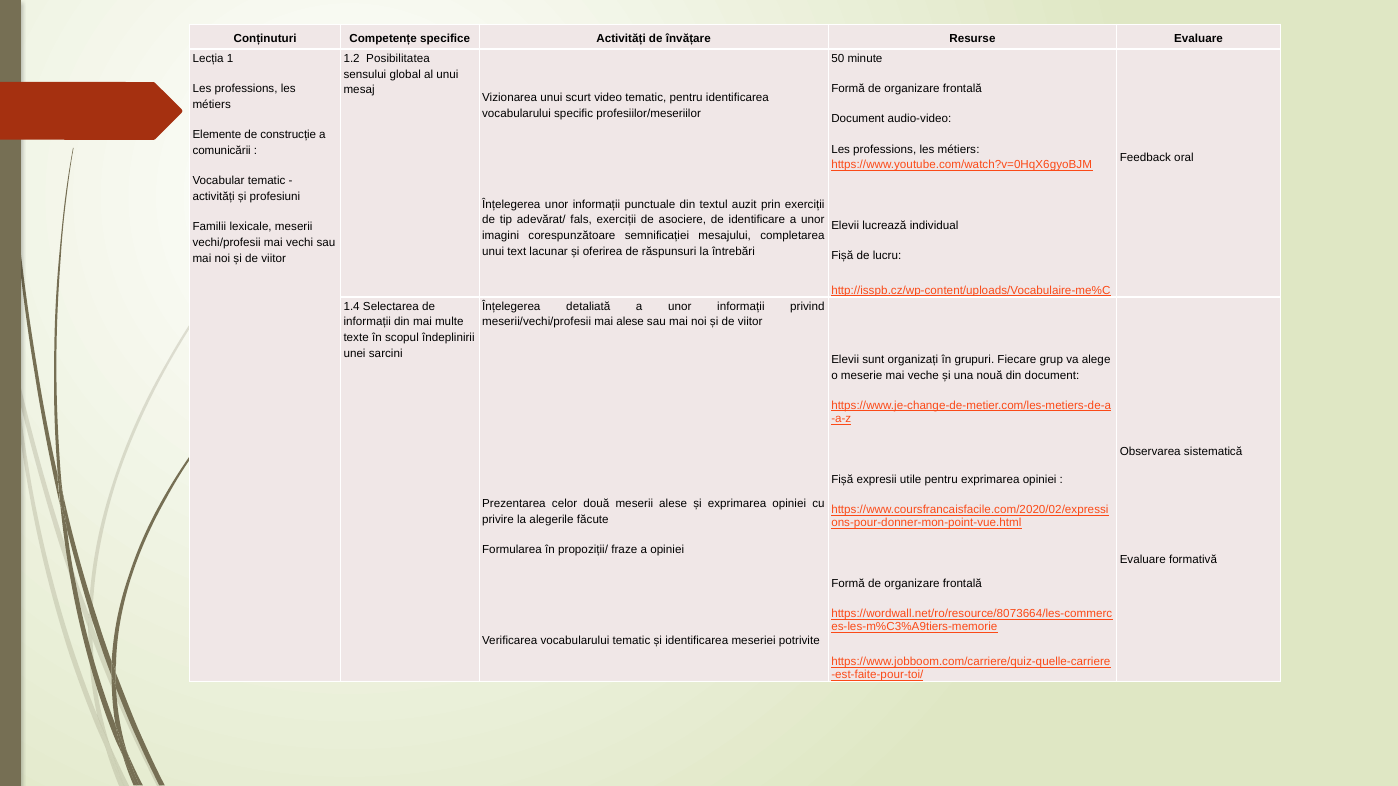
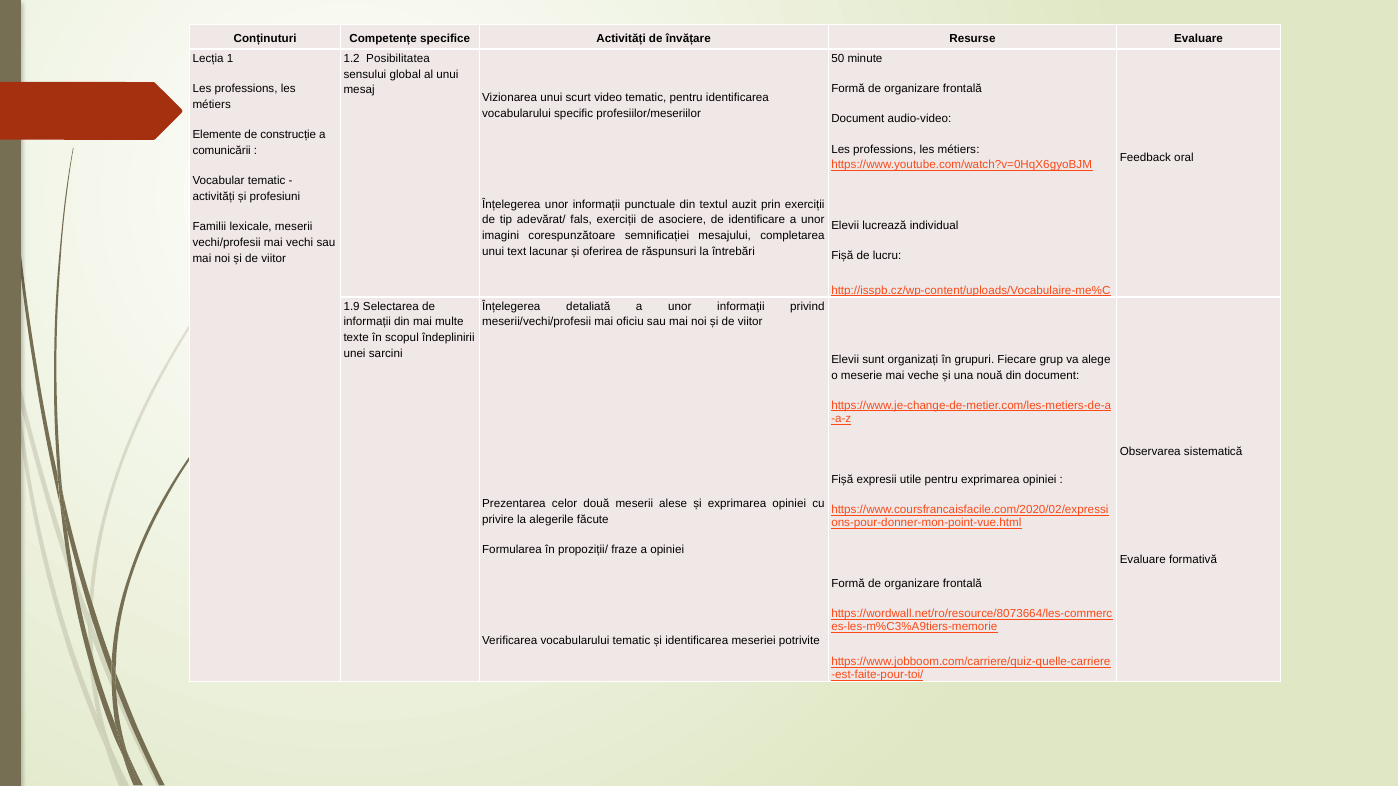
1.4: 1.4 -> 1.9
mai alese: alese -> oficiu
